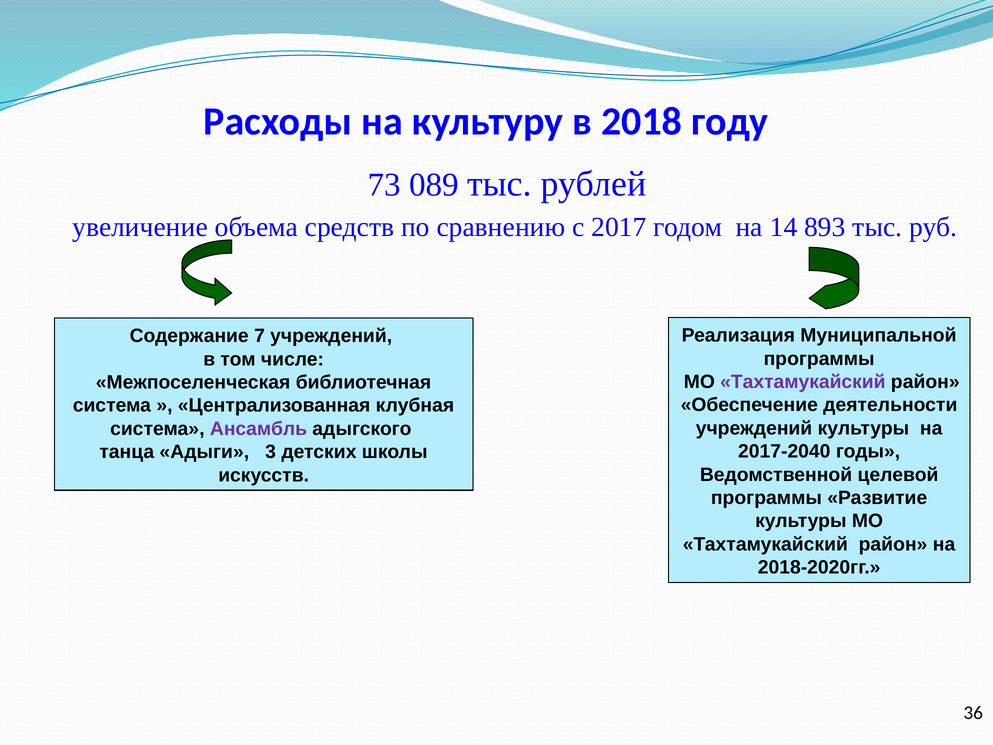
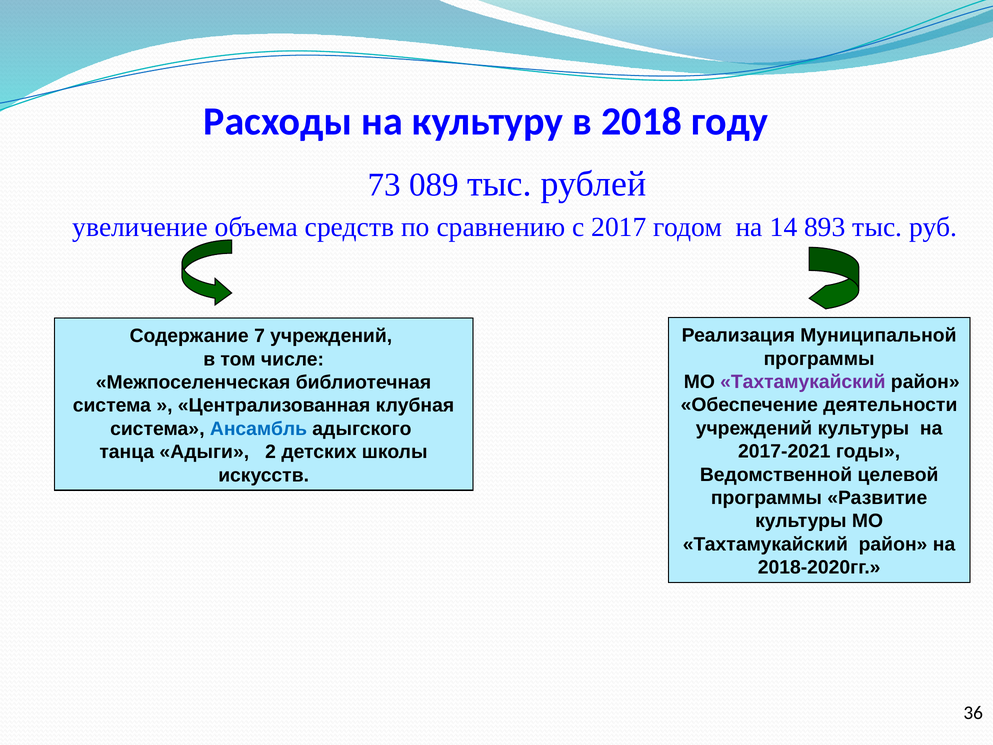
Ансамбль colour: purple -> blue
2017-2040: 2017-2040 -> 2017-2021
3: 3 -> 2
